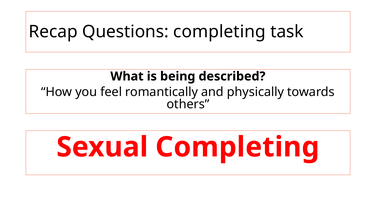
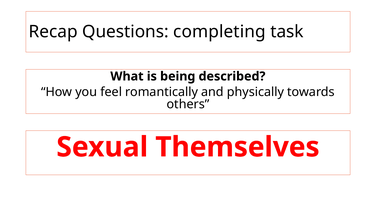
Sexual Completing: Completing -> Themselves
